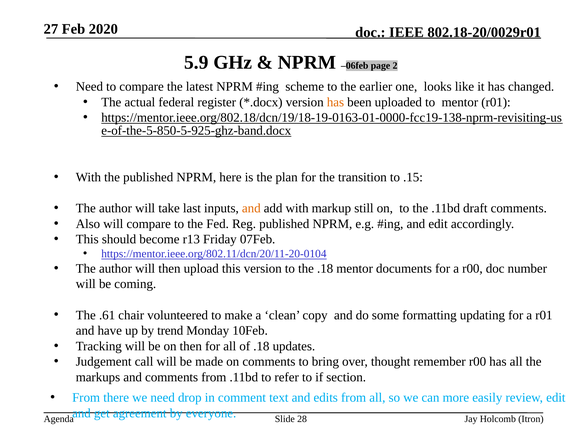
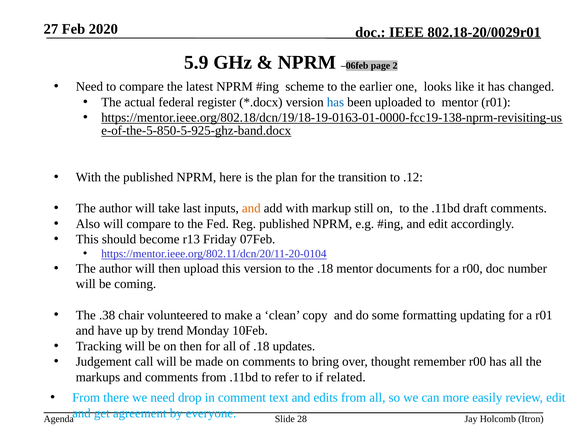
has at (335, 102) colour: orange -> blue
.15: .15 -> .12
.61: .61 -> .38
section: section -> related
